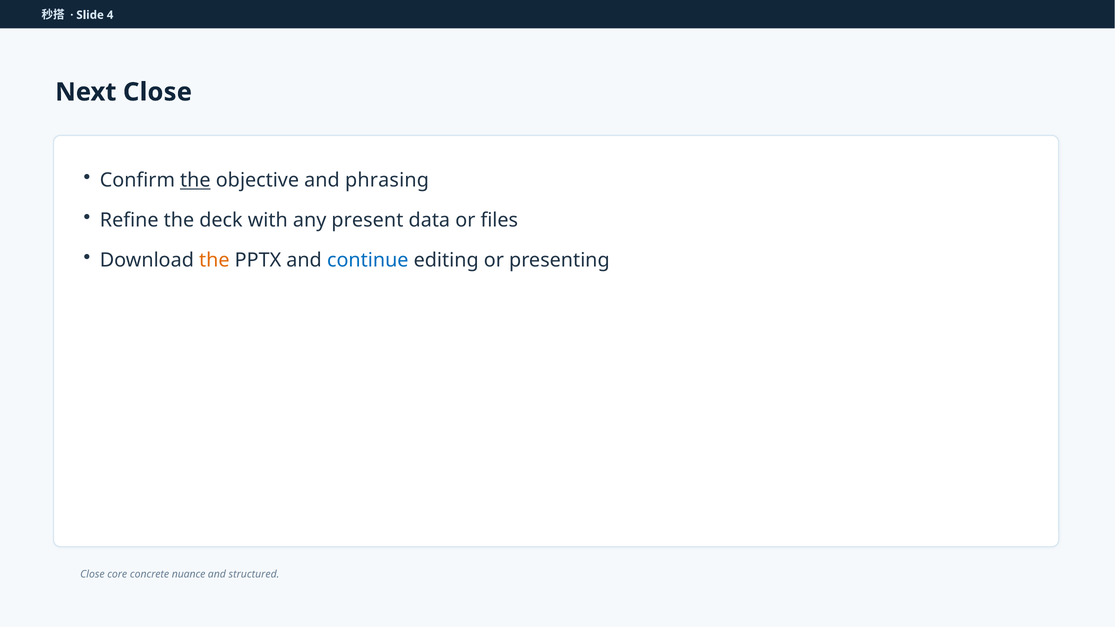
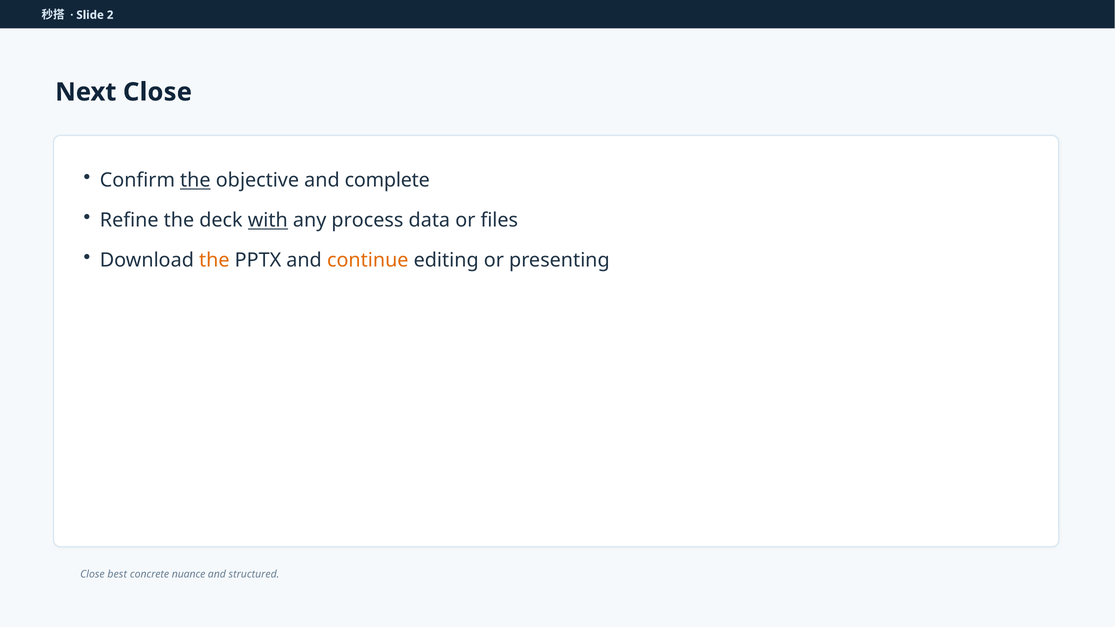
4: 4 -> 2
phrasing: phrasing -> complete
with underline: none -> present
present: present -> process
continue colour: blue -> orange
core: core -> best
